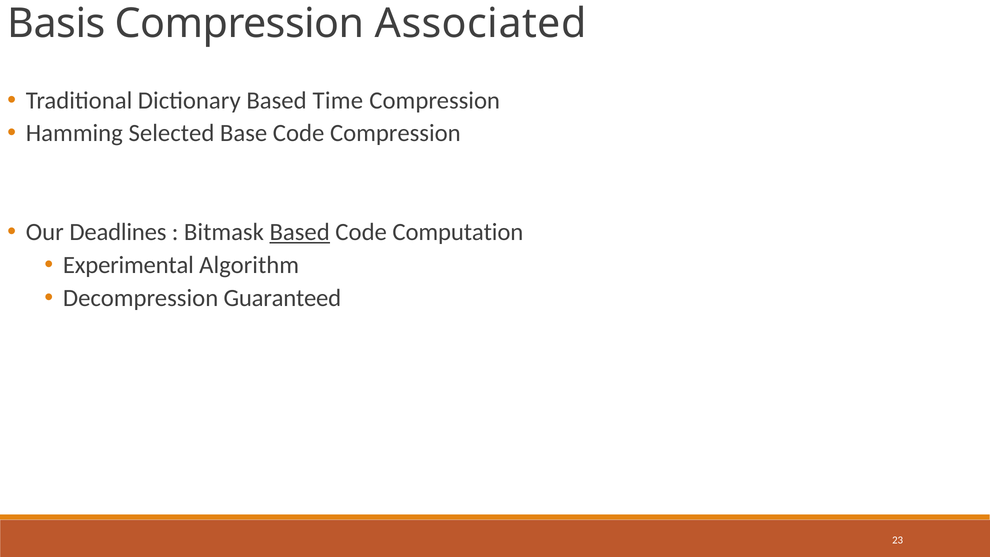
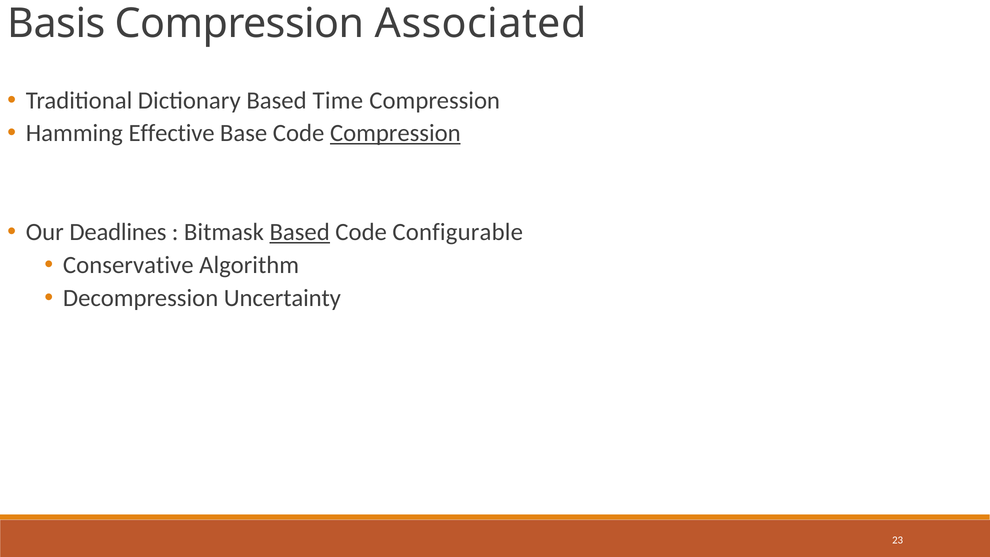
Selected: Selected -> Effective
Compression at (395, 133) underline: none -> present
Computation: Computation -> Configurable
Experimental: Experimental -> Conservative
Guaranteed: Guaranteed -> Uncertainty
